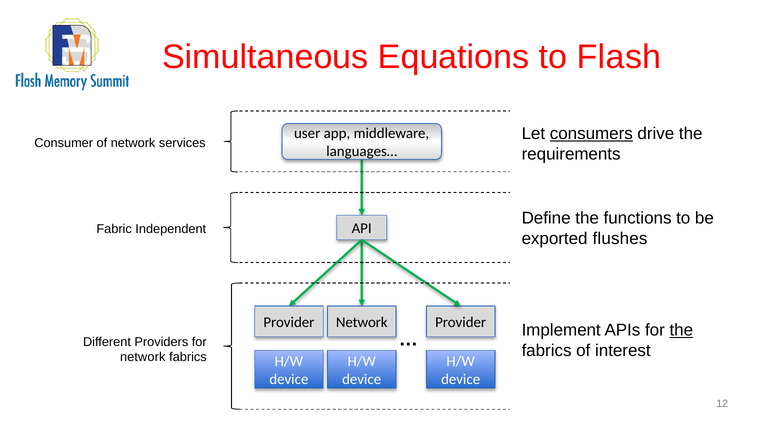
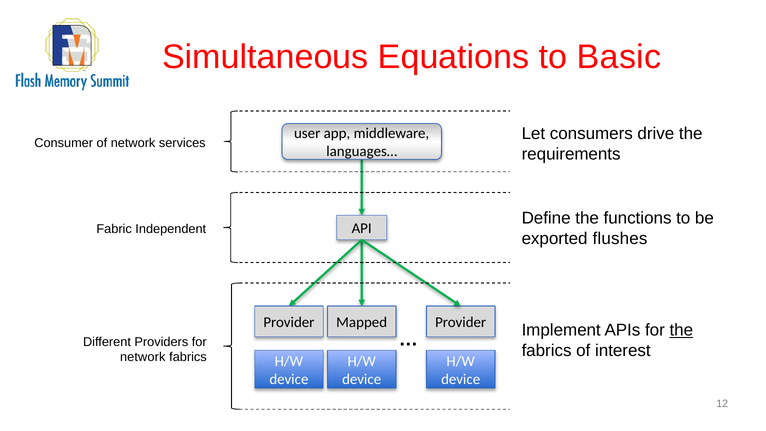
Flash: Flash -> Basic
consumers underline: present -> none
Network at (362, 322): Network -> Mapped
